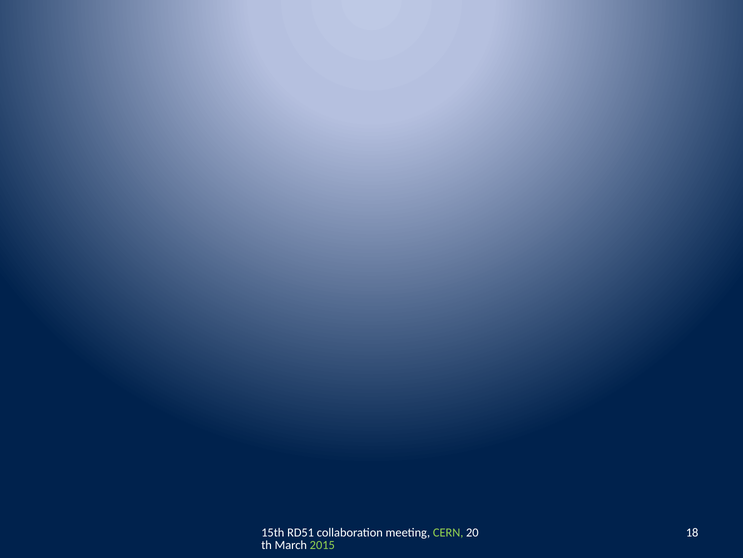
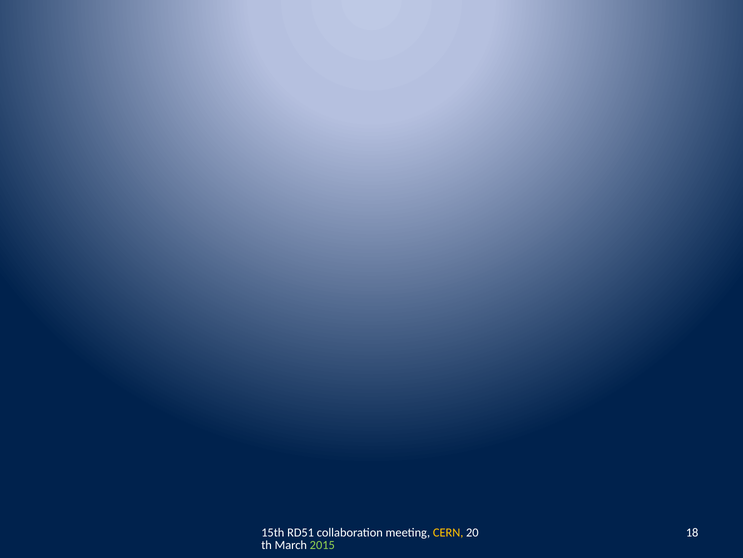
CERN colour: light green -> yellow
